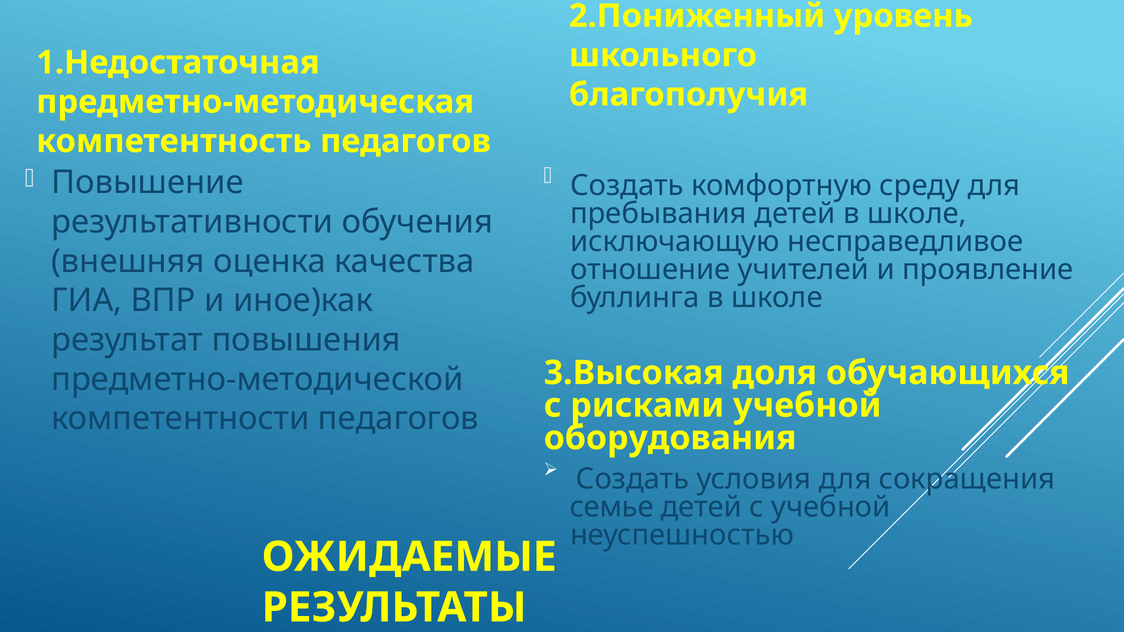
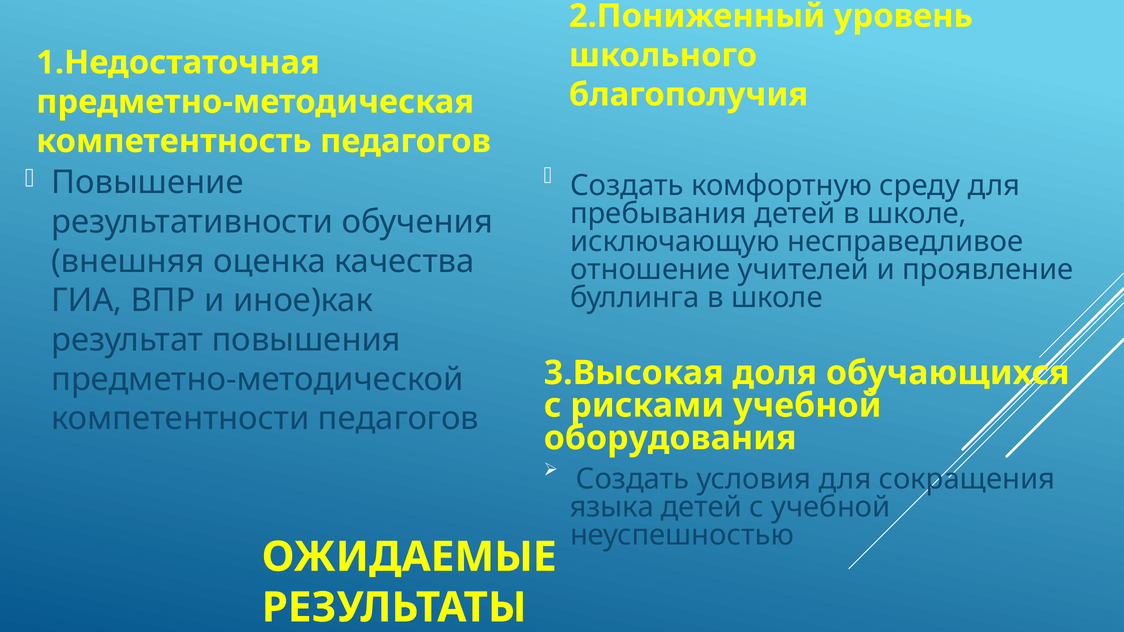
семье: семье -> языка
